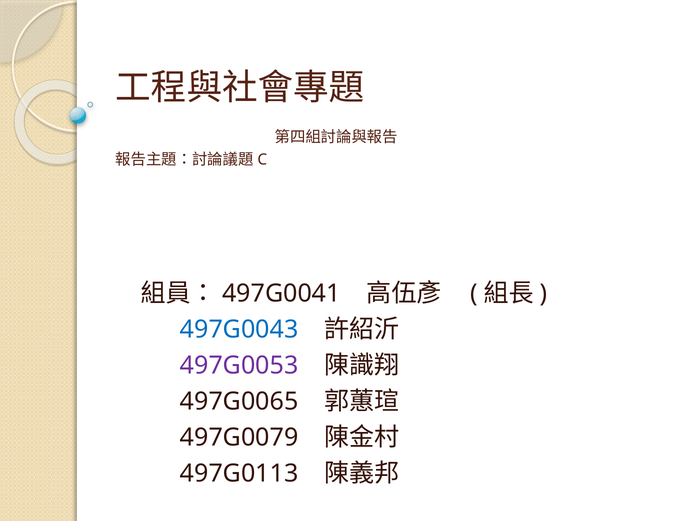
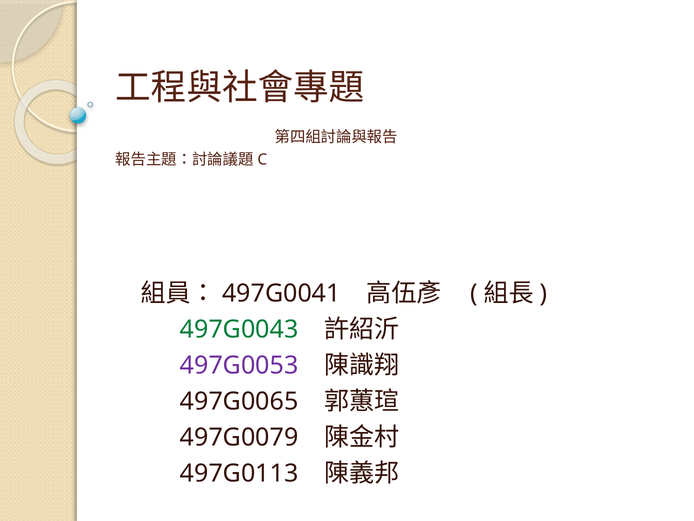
497G0043 colour: blue -> green
